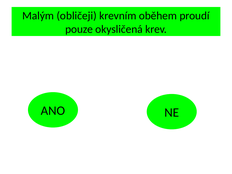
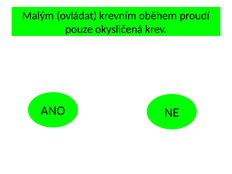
obličeji: obličeji -> ovládat
